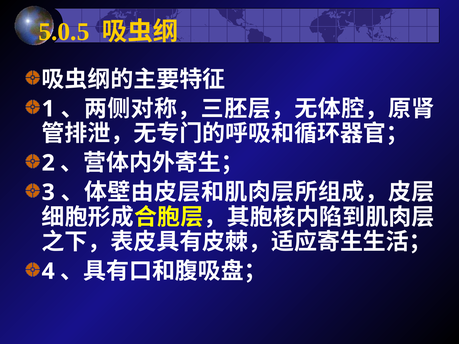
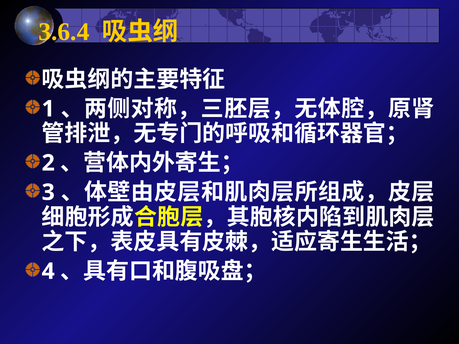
5.0.5: 5.0.5 -> 3.6.4
